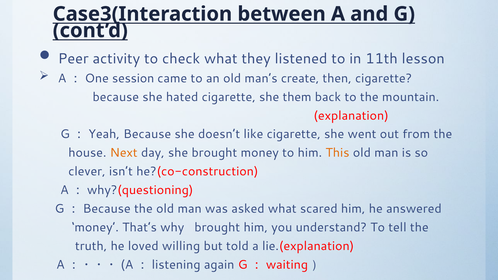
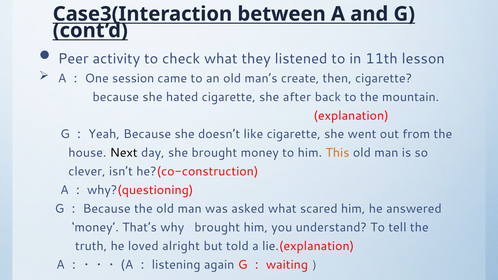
them: them -> after
Next colour: orange -> black
willing: willing -> alright
